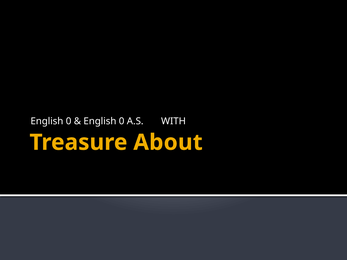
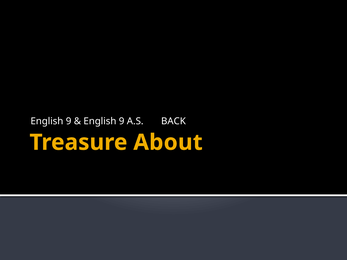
0 at (69, 121): 0 -> 9
0 at (122, 121): 0 -> 9
WITH: WITH -> BACK
